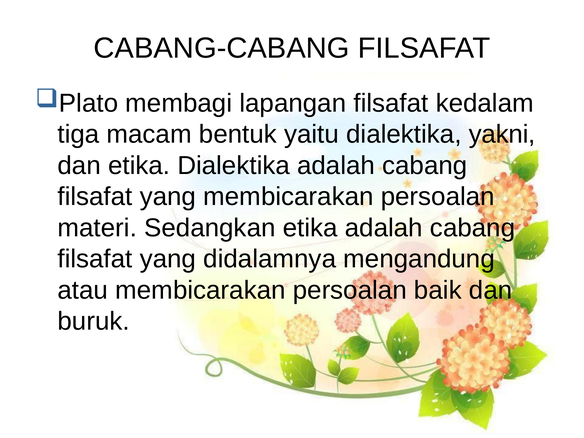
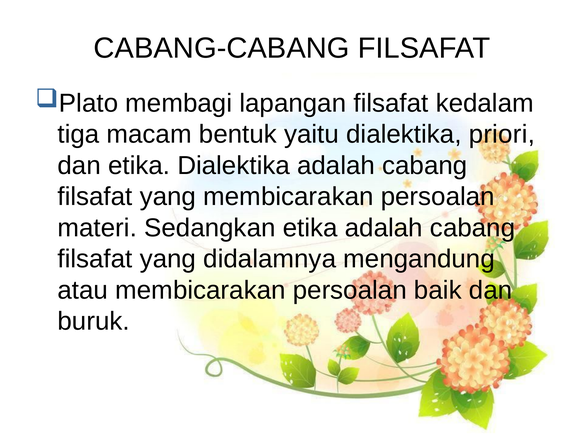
yakni: yakni -> priori
